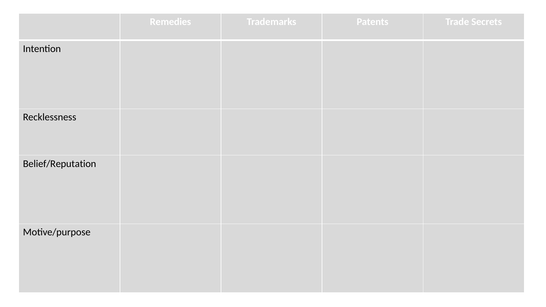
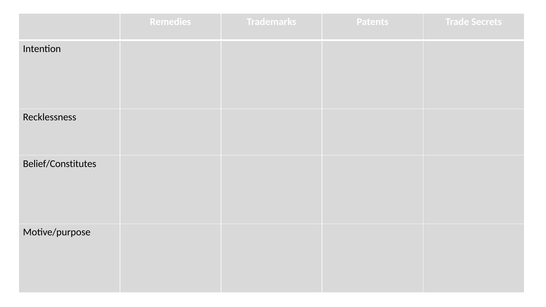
Belief/Reputation: Belief/Reputation -> Belief/Constitutes
